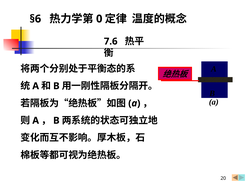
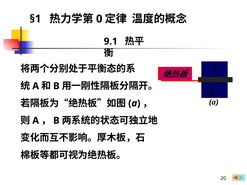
§6: §6 -> §1
7.6: 7.6 -> 9.1
